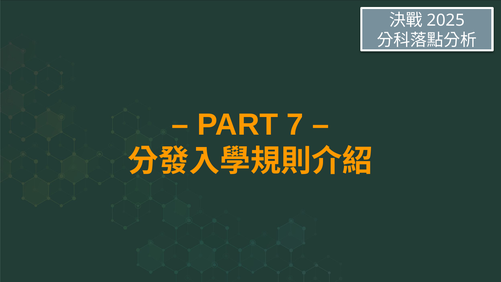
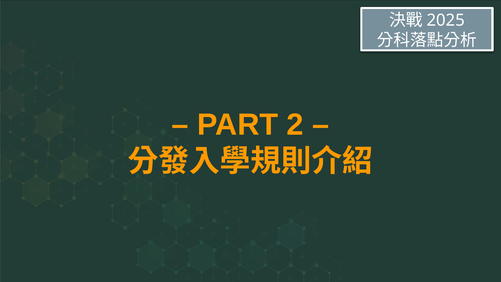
7: 7 -> 2
